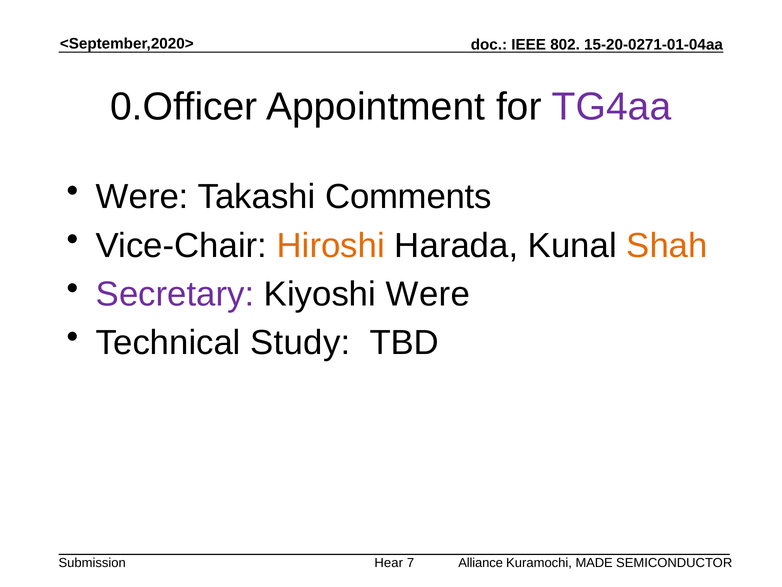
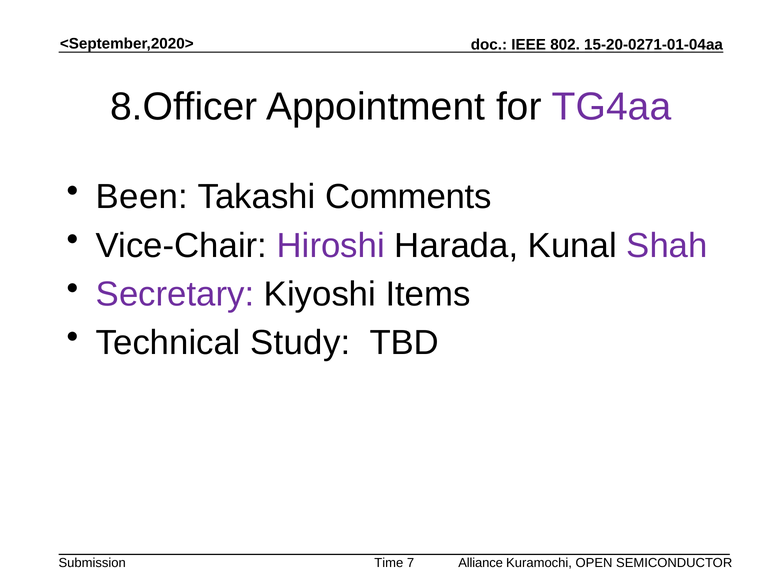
0.Officer: 0.Officer -> 8.Officer
Were at (142, 197): Were -> Been
Hiroshi colour: orange -> purple
Shah colour: orange -> purple
Kiyoshi Were: Were -> Items
Hear: Hear -> Time
MADE: MADE -> OPEN
